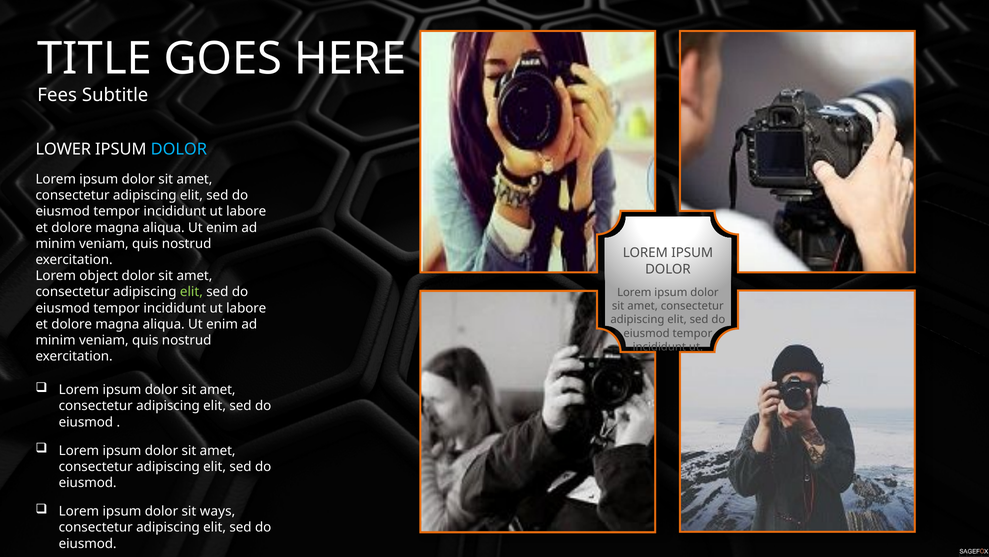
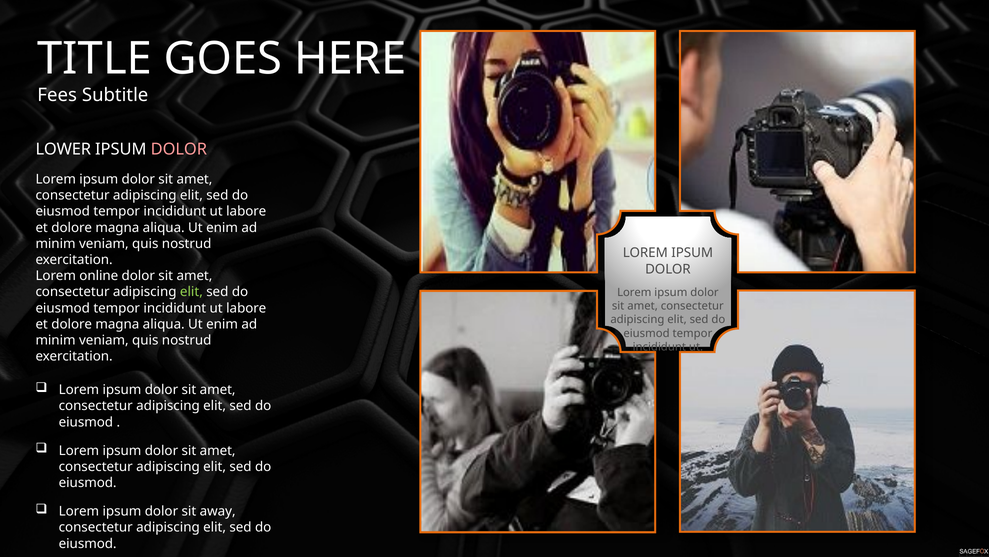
DOLOR at (179, 149) colour: light blue -> pink
object: object -> online
ways: ways -> away
